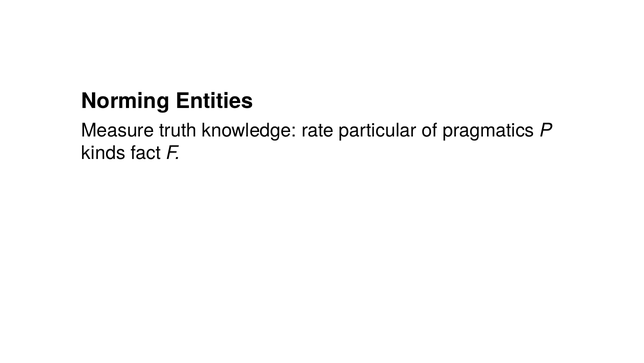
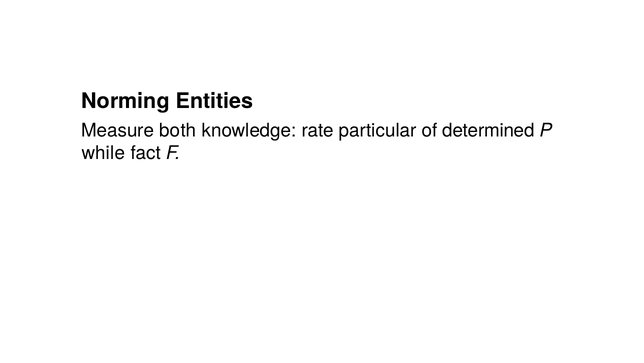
truth: truth -> both
pragmatics: pragmatics -> determined
kinds: kinds -> while
